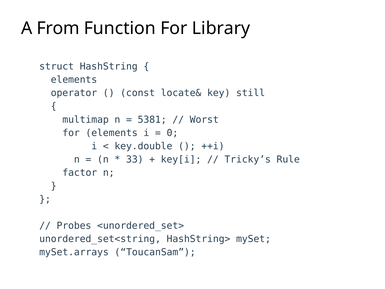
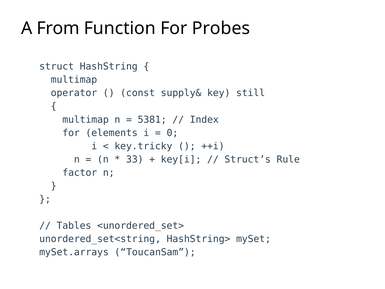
Library: Library -> Probes
elements at (74, 80): elements -> multimap
locate&: locate& -> supply&
Worst: Worst -> Index
key.double: key.double -> key.tricky
Tricky’s: Tricky’s -> Struct’s
Probes: Probes -> Tables
